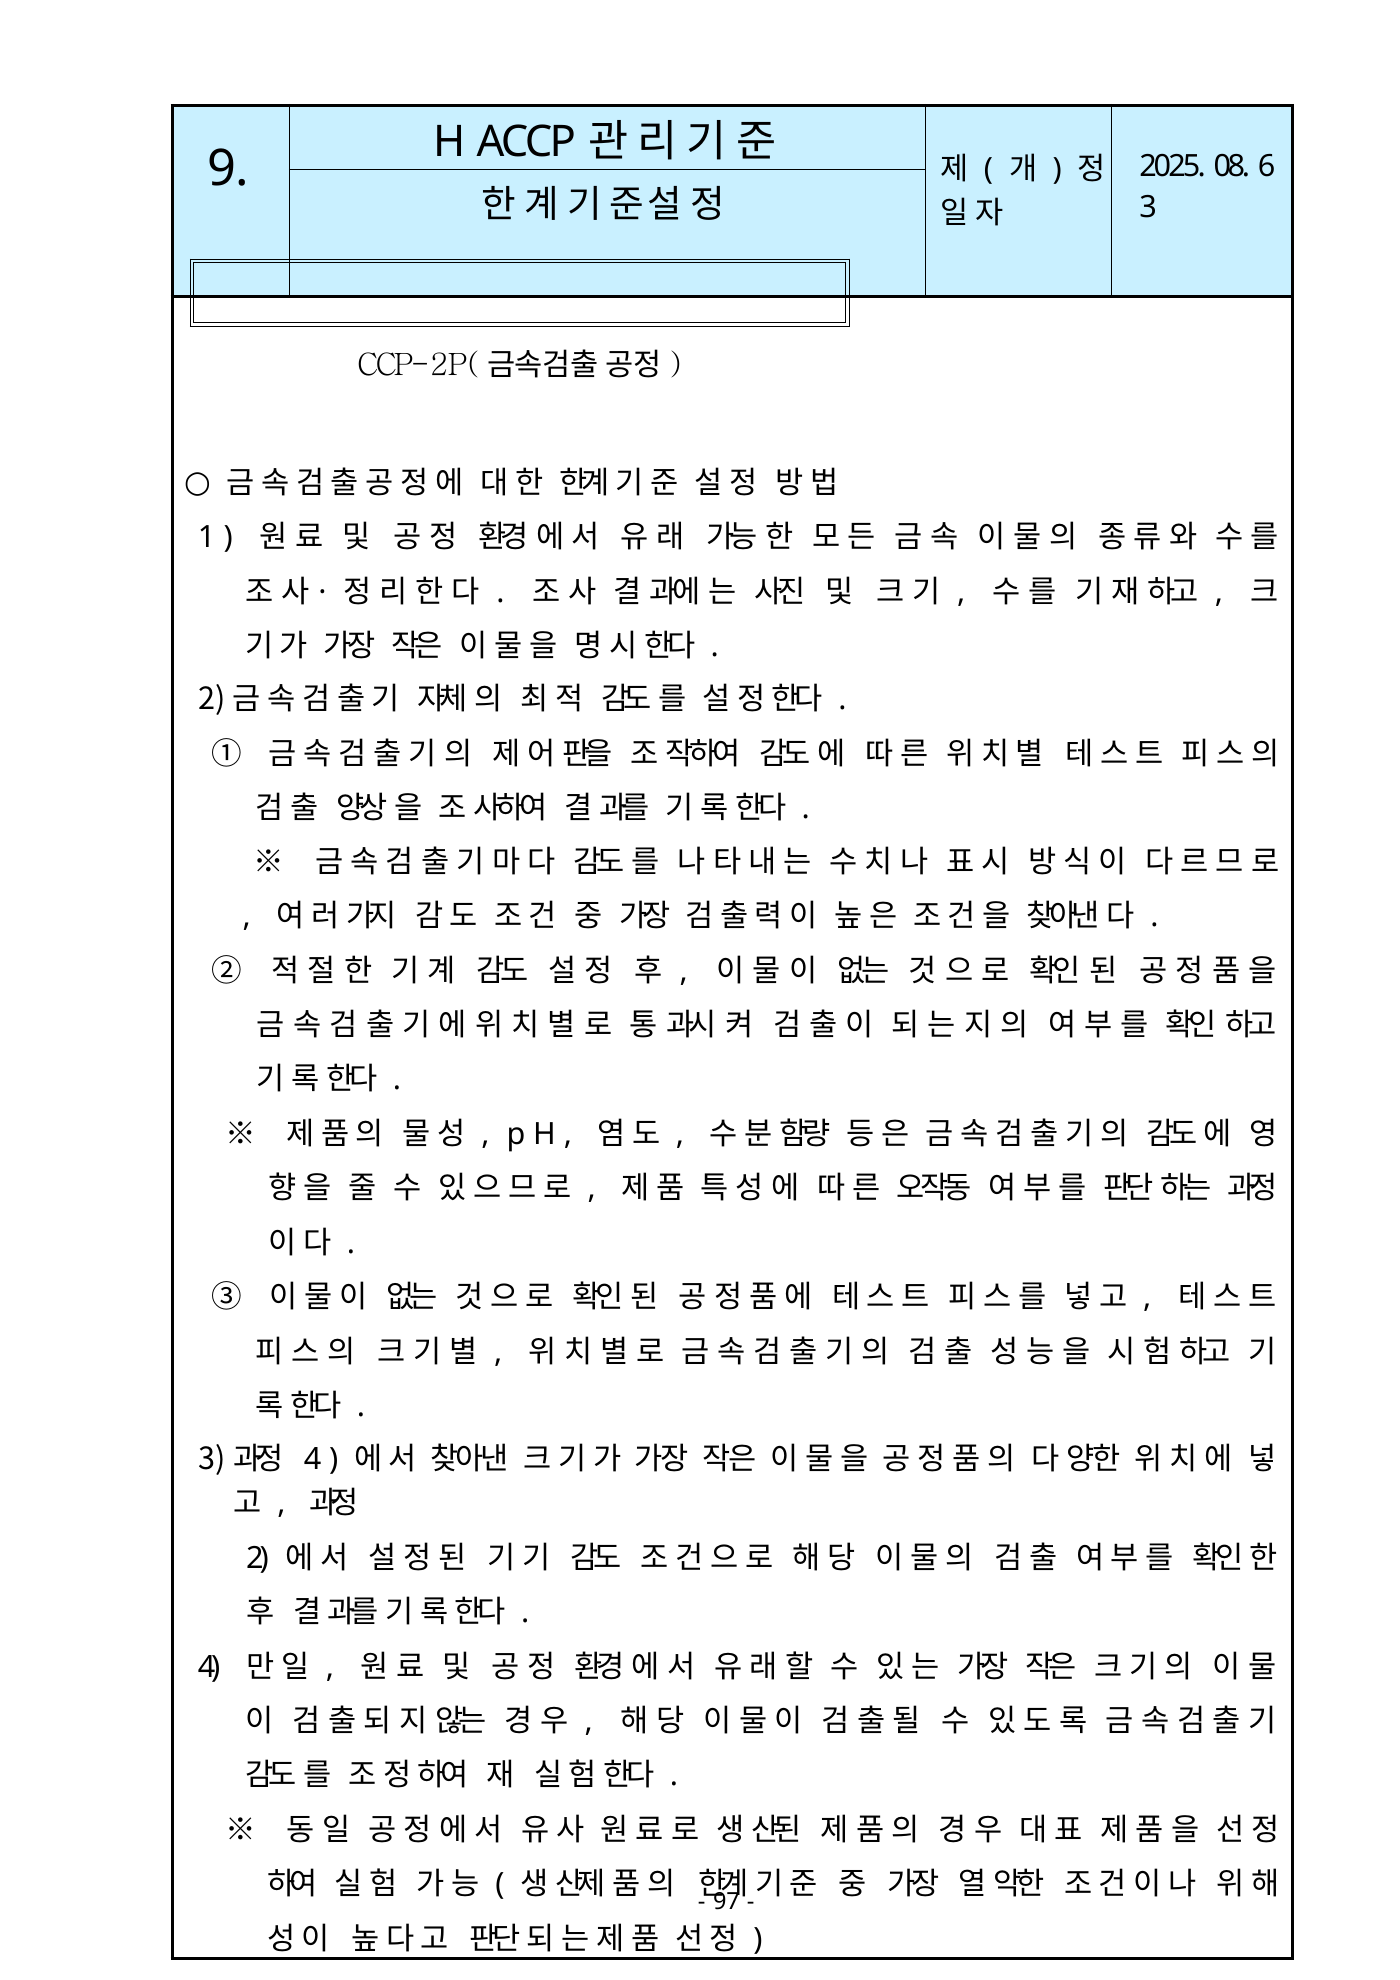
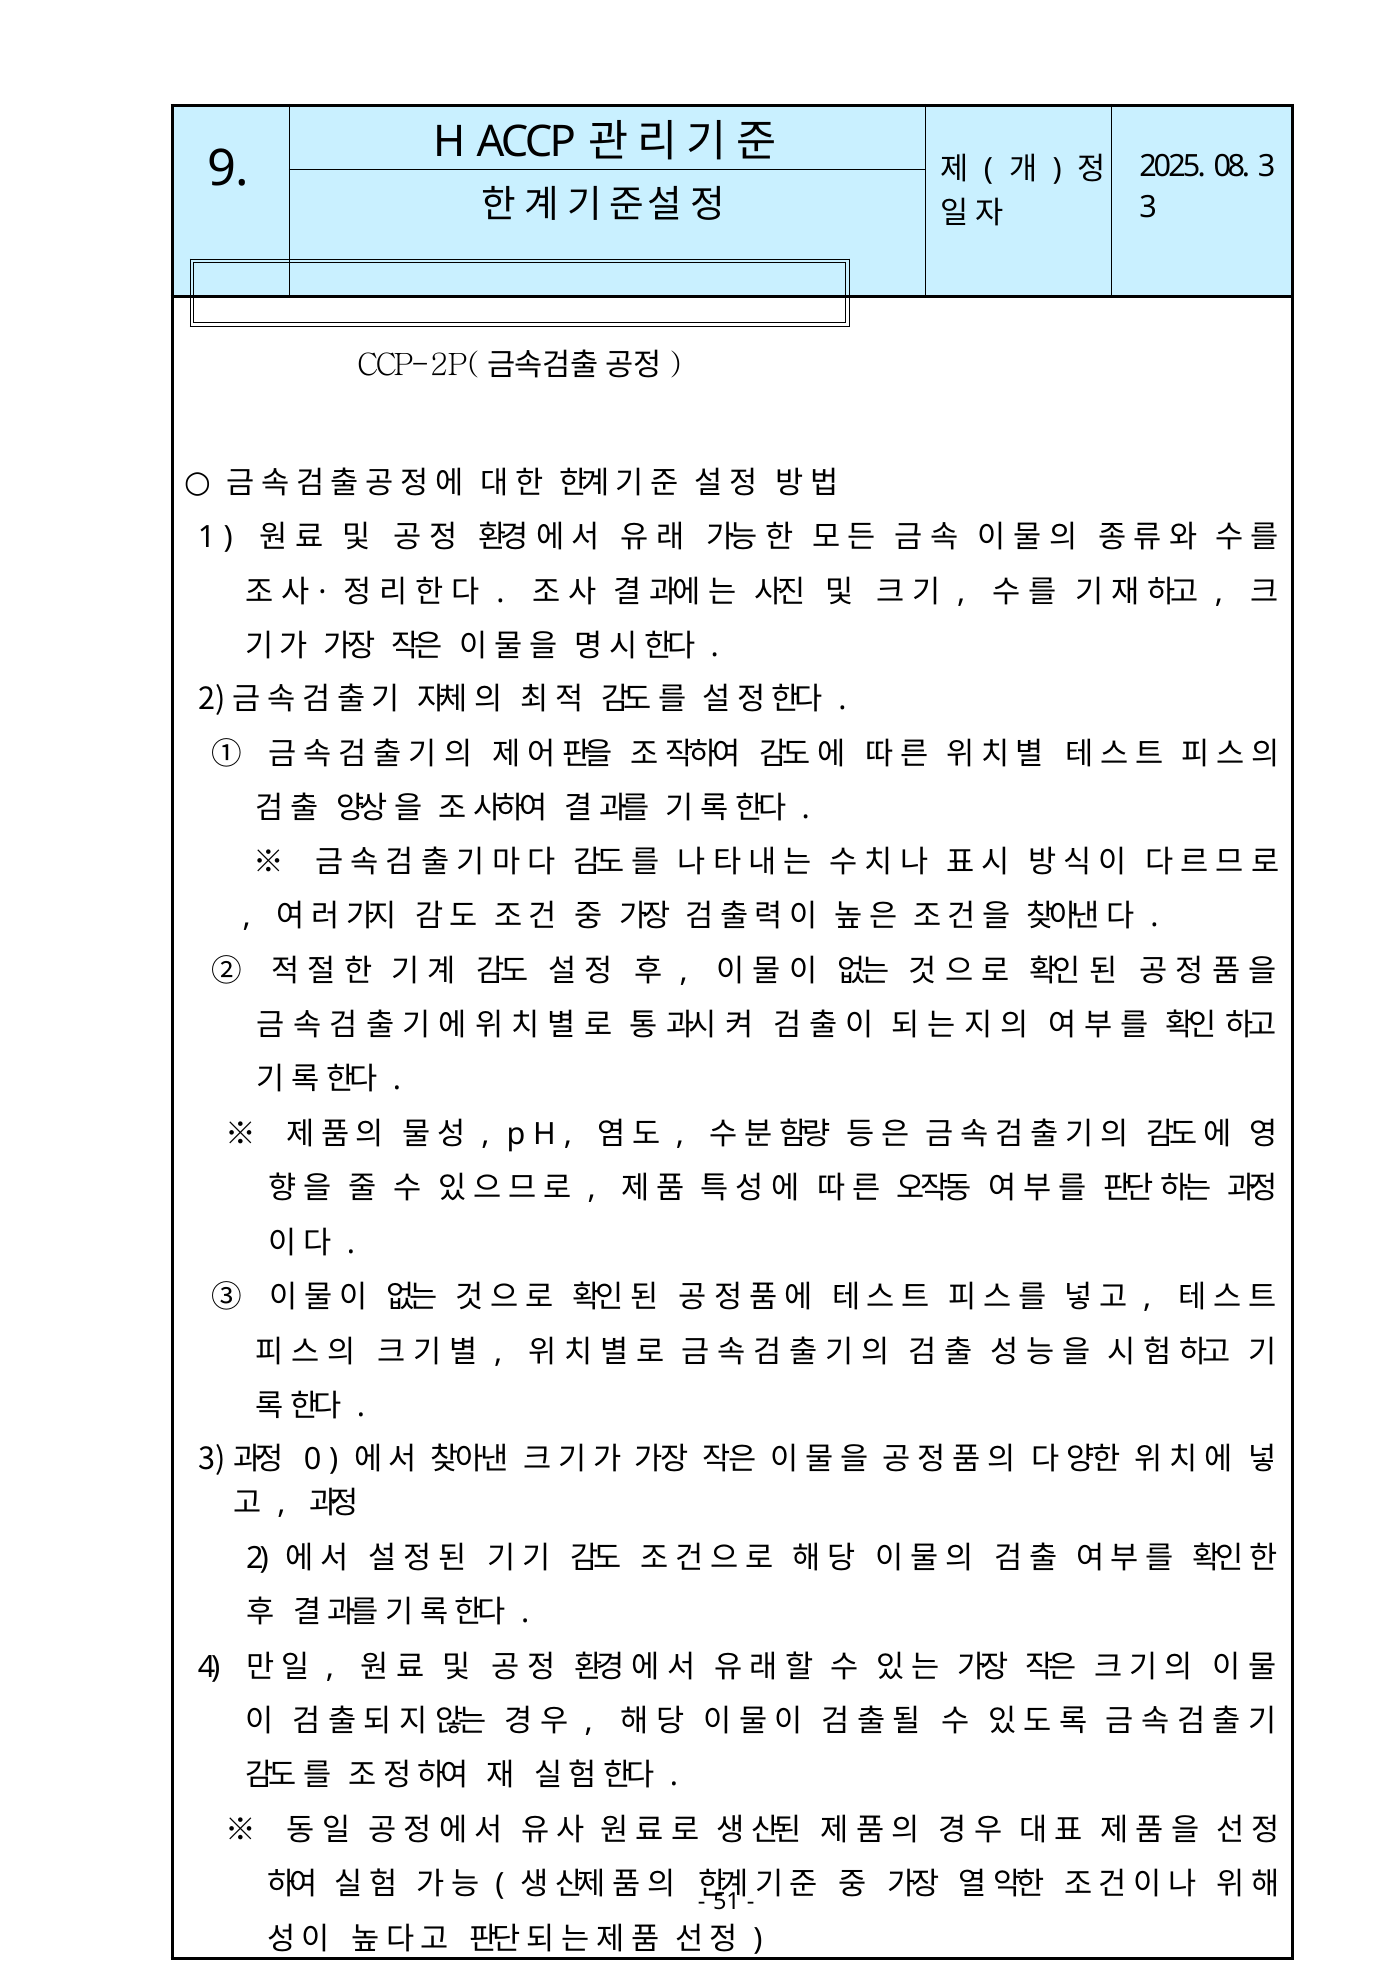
08 6: 6 -> 3
4 at (313, 1458): 4 -> 0
97: 97 -> 51
